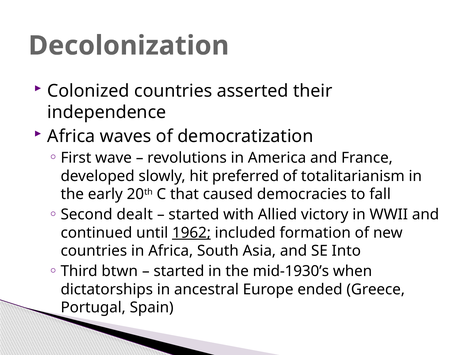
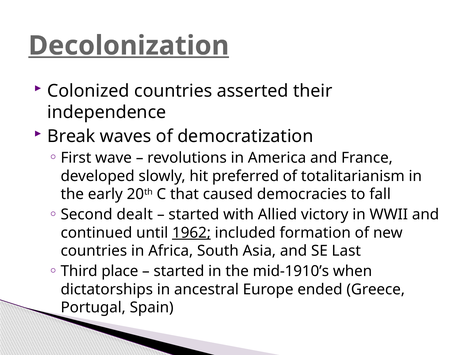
Decolonization underline: none -> present
Africa at (71, 136): Africa -> Break
Into: Into -> Last
btwn: btwn -> place
mid-1930’s: mid-1930’s -> mid-1910’s
